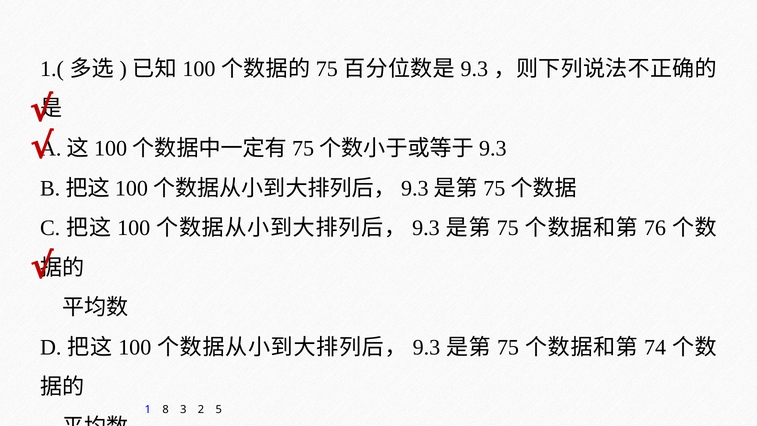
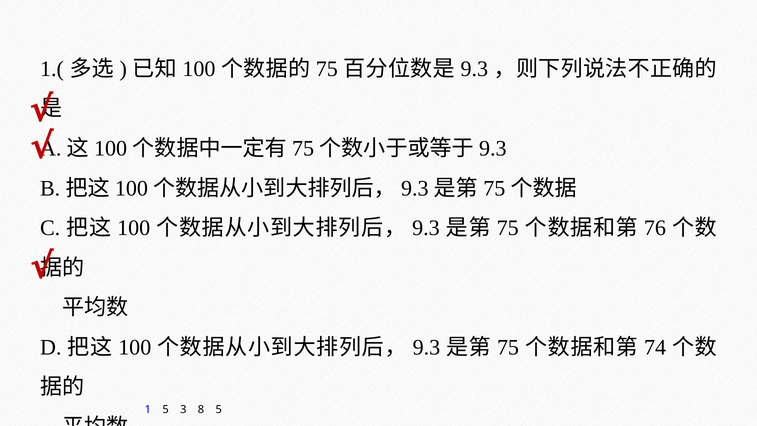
1 8: 8 -> 5
2: 2 -> 8
